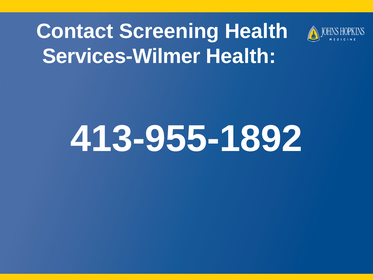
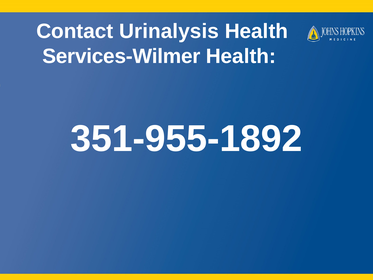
Screening: Screening -> Urinalysis
413-955-1892: 413-955-1892 -> 351-955-1892
